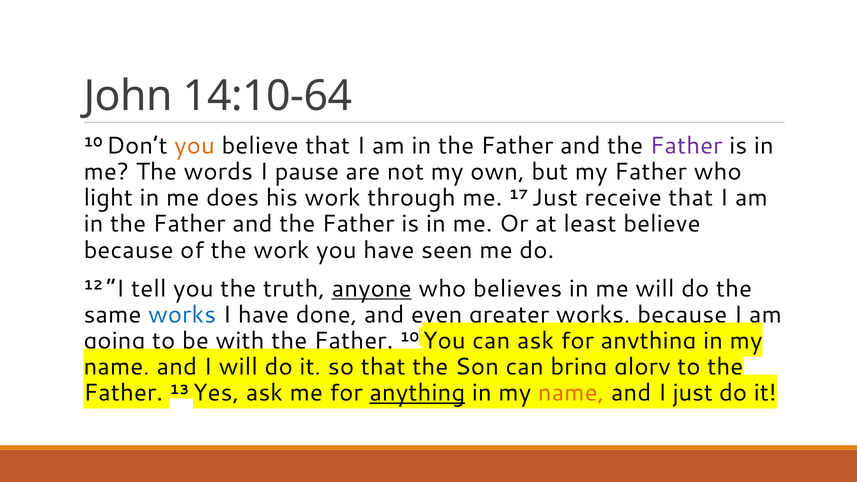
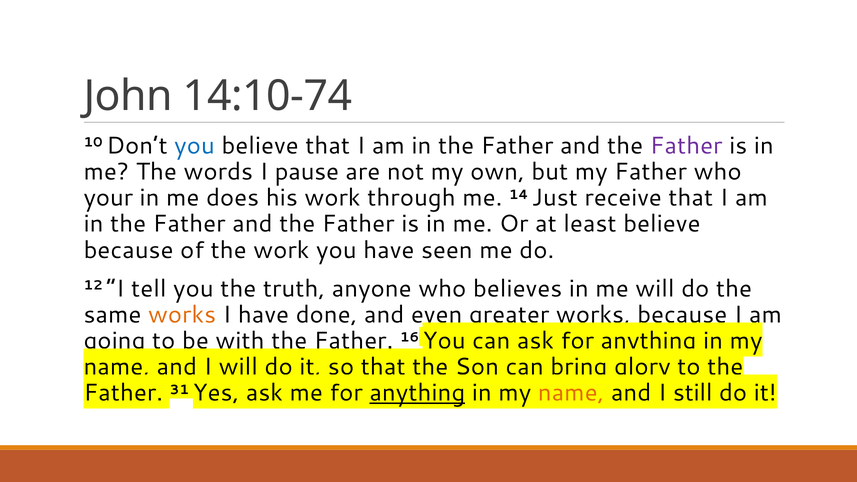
14:10-64: 14:10-64 -> 14:10-74
you at (194, 146) colour: orange -> blue
light: light -> your
17: 17 -> 14
anyone underline: present -> none
works at (182, 315) colour: blue -> orange
10 at (410, 338): 10 -> 16
13: 13 -> 31
I just: just -> still
